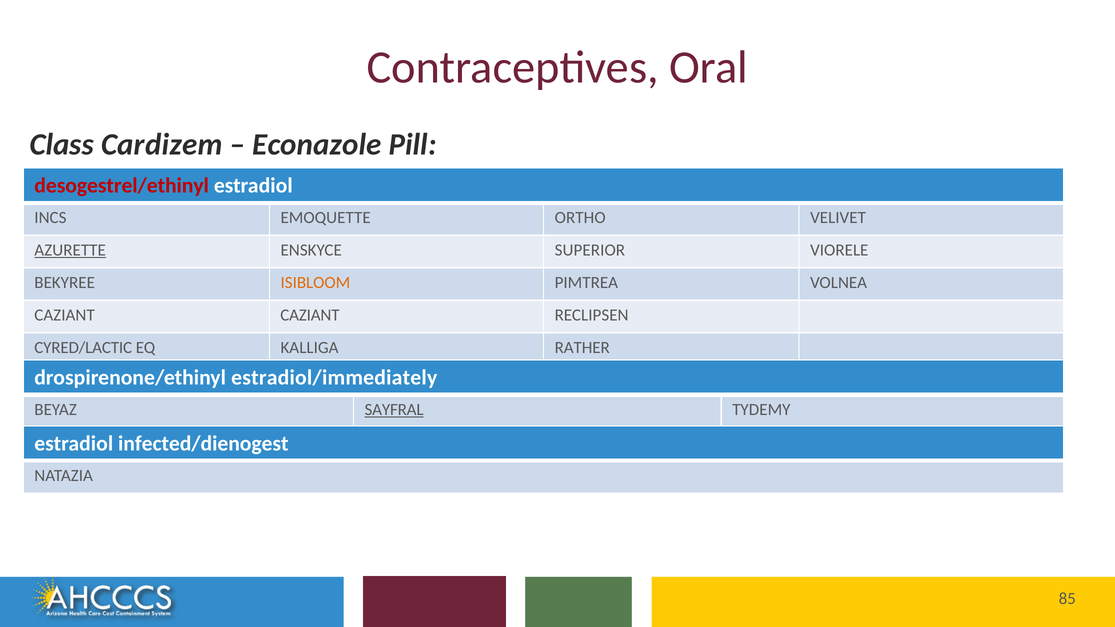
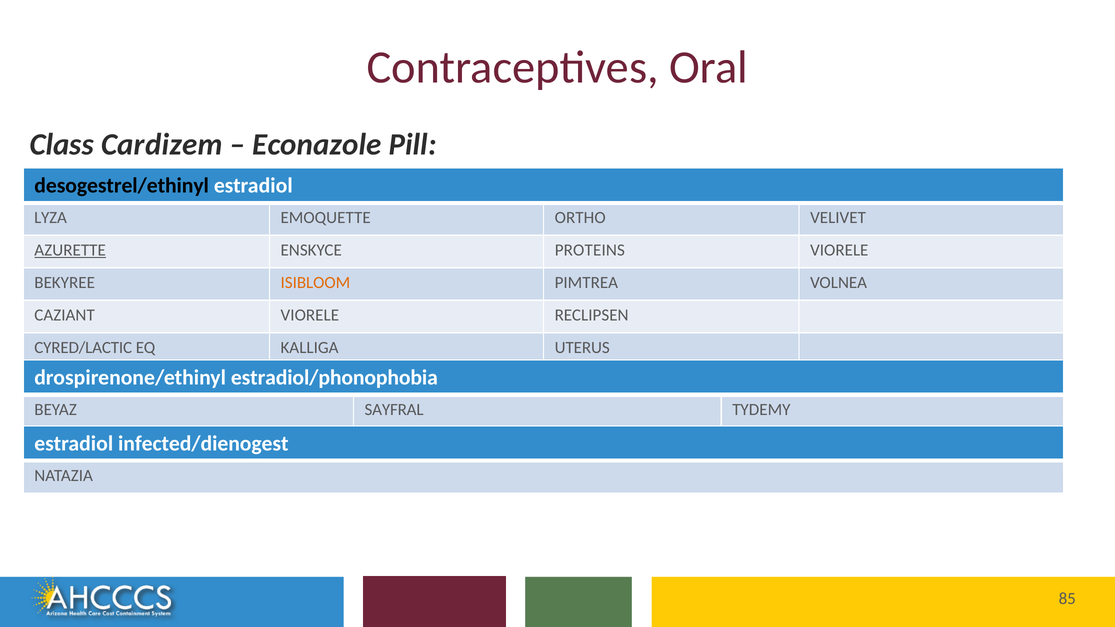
desogestrel/ethinyl colour: red -> black
INCS: INCS -> LYZA
SUPERIOR: SUPERIOR -> PROTEINS
CAZIANT CAZIANT: CAZIANT -> VIORELE
RATHER: RATHER -> UTERUS
estradiol/immediately: estradiol/immediately -> estradiol/phonophobia
SAYFRAL underline: present -> none
